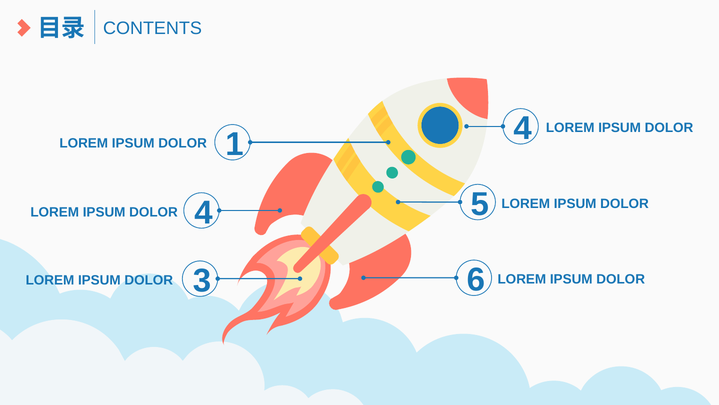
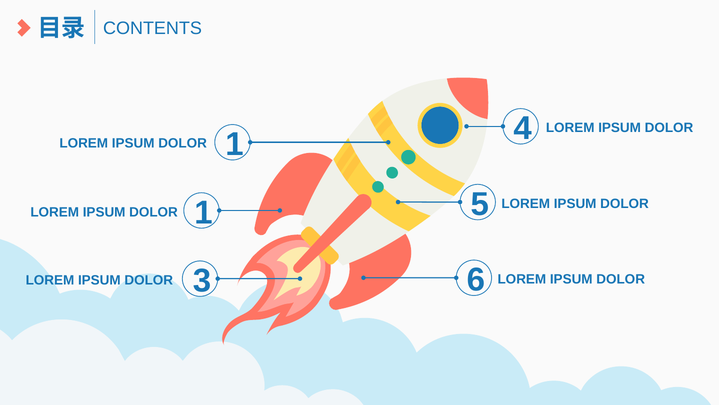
4 at (203, 212): 4 -> 1
